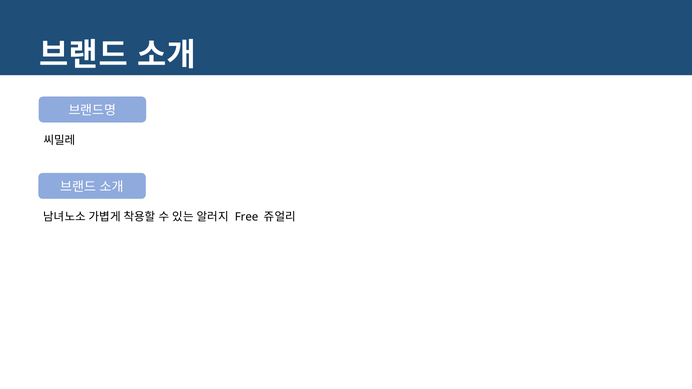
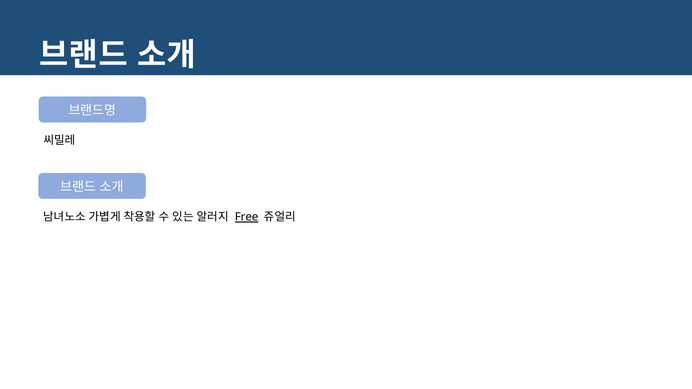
Free underline: none -> present
